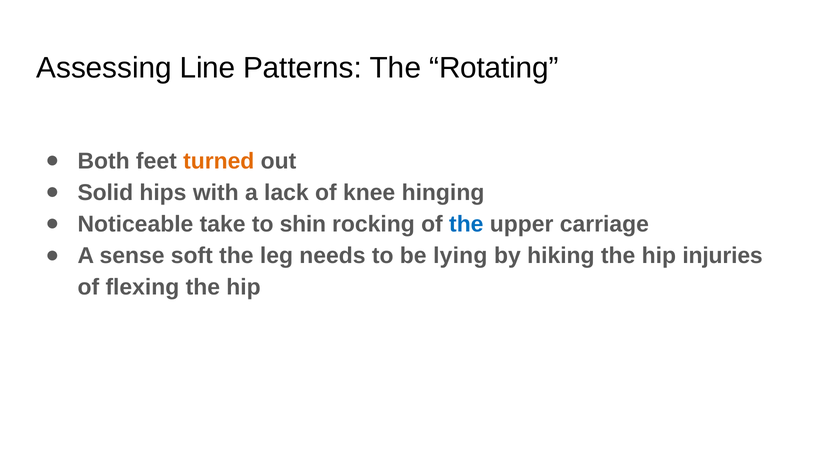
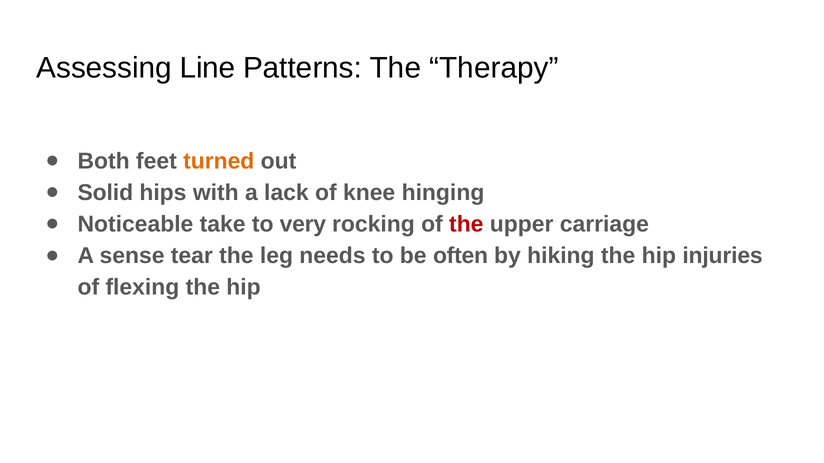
Rotating: Rotating -> Therapy
shin: shin -> very
the at (466, 224) colour: blue -> red
soft: soft -> tear
lying: lying -> often
